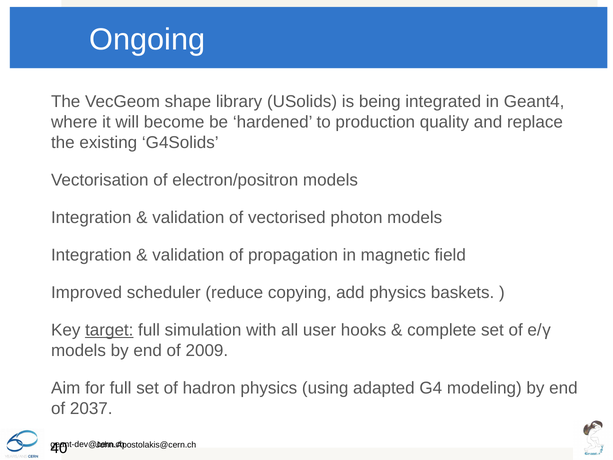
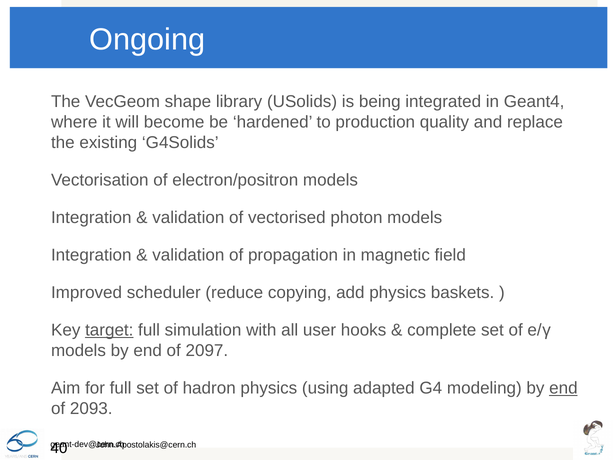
2009: 2009 -> 2097
end at (563, 388) underline: none -> present
2037: 2037 -> 2093
